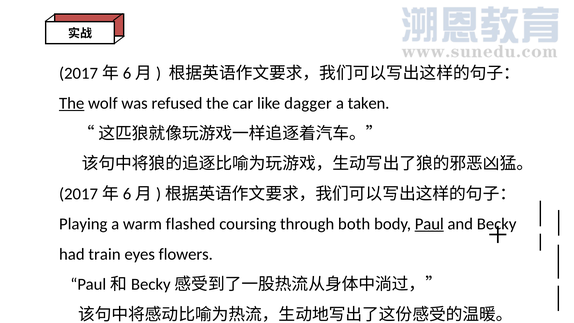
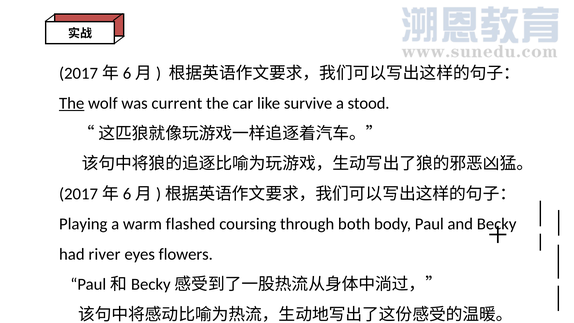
refused: refused -> current
dagger: dagger -> survive
taken: taken -> stood
Paul underline: present -> none
train: train -> river
